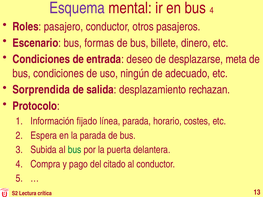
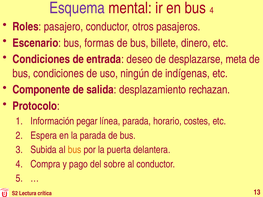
adecuado: adecuado -> indígenas
Sorprendida: Sorprendida -> Componente
fijado: fijado -> pegar
bus at (75, 150) colour: green -> orange
citado: citado -> sobre
